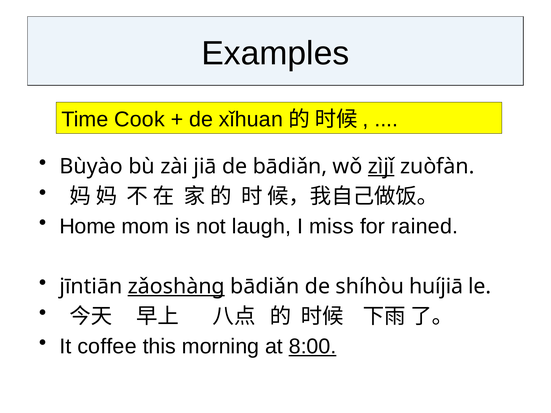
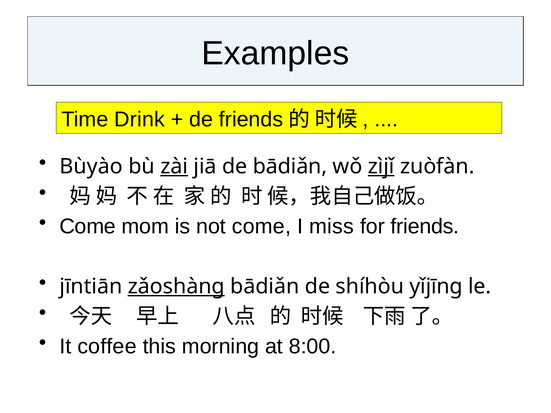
Cook: Cook -> Drink
de xǐhuan: xǐhuan -> friends
zài underline: none -> present
Home at (88, 226): Home -> Come
not laugh: laugh -> come
for rained: rained -> friends
huíjiā: huíjiā -> yǐjīng
8:00 underline: present -> none
